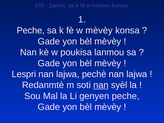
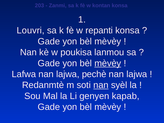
Peche at (31, 30): Peche -> Louvri
w mèvèy: mèvèy -> repanti
mèvèy at (108, 63) underline: none -> present
Lespri: Lespri -> Lafwa
genyen peche: peche -> kapab
